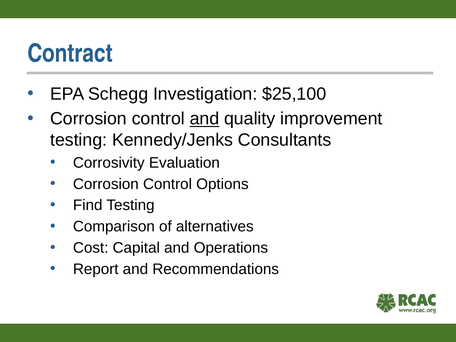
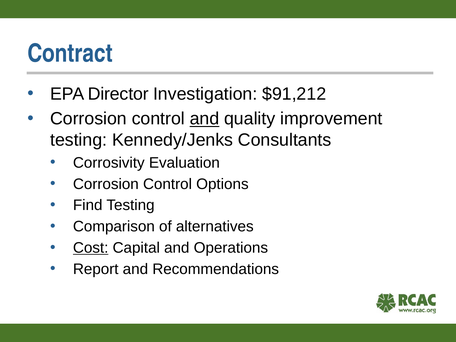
Schegg: Schegg -> Director
$25,100: $25,100 -> $91,212
Cost underline: none -> present
